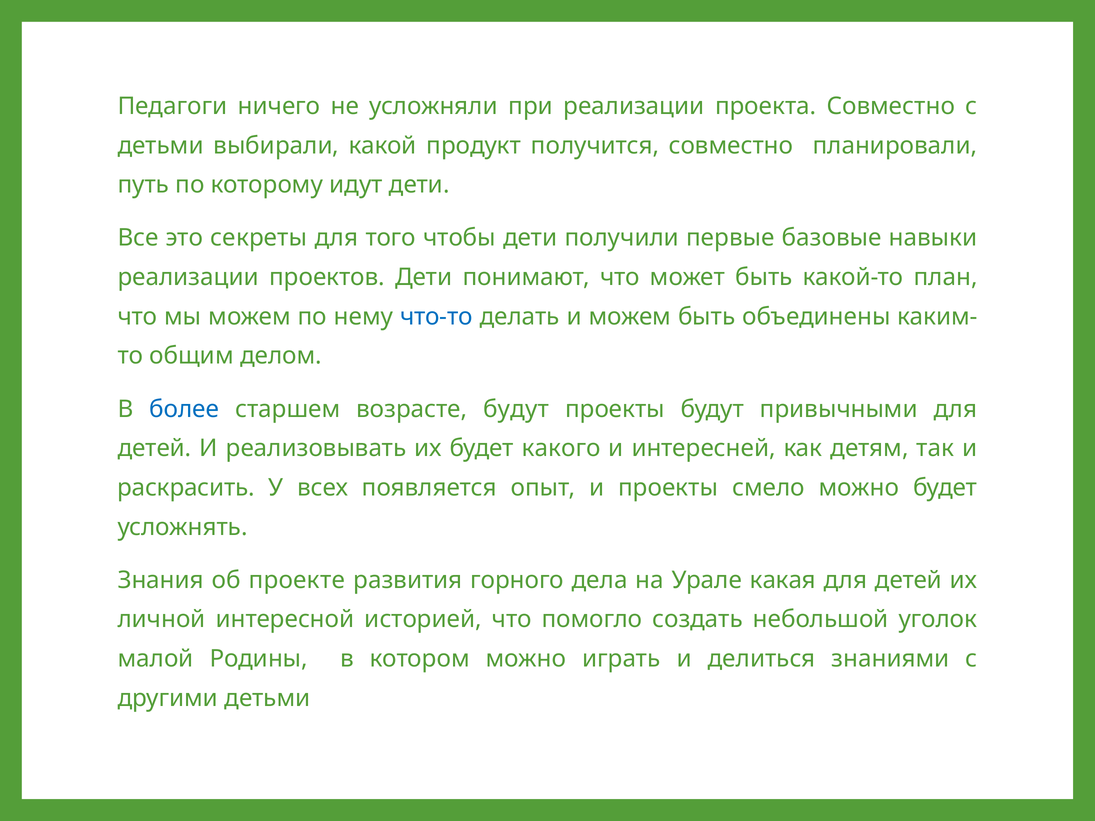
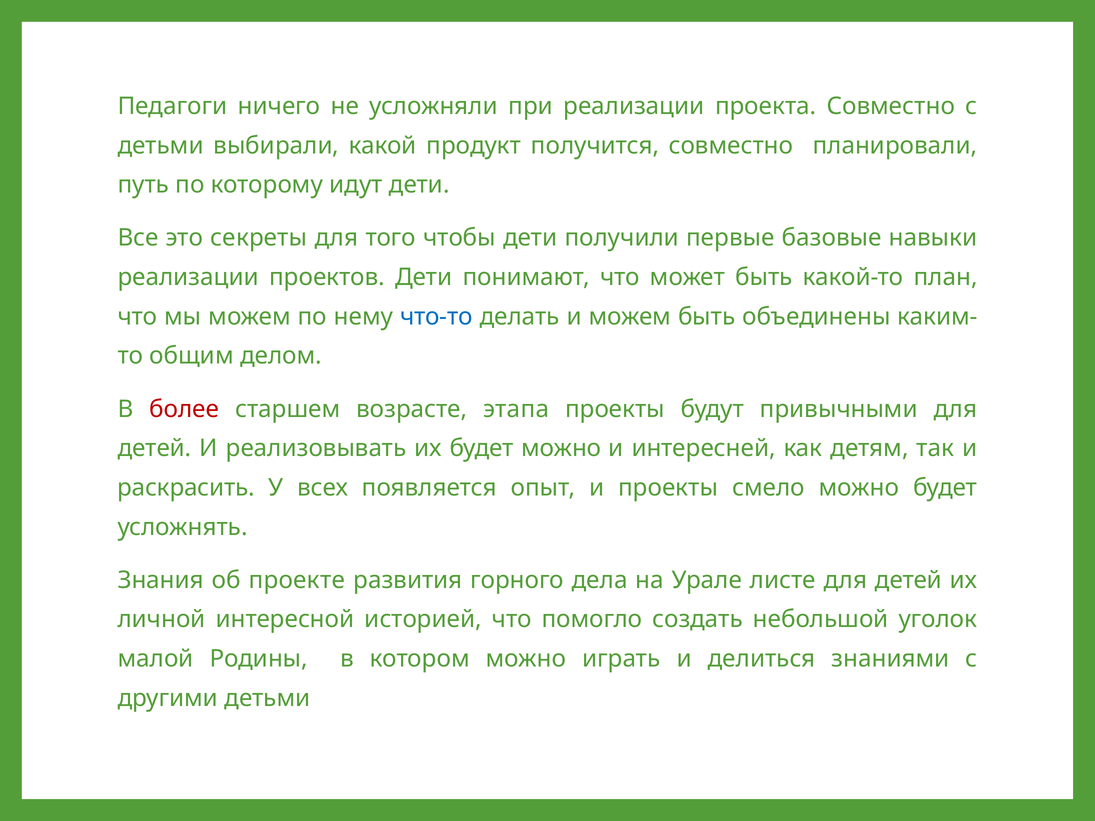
более colour: blue -> red
возрасте будут: будут -> этапа
будет какого: какого -> можно
какая: какая -> листе
